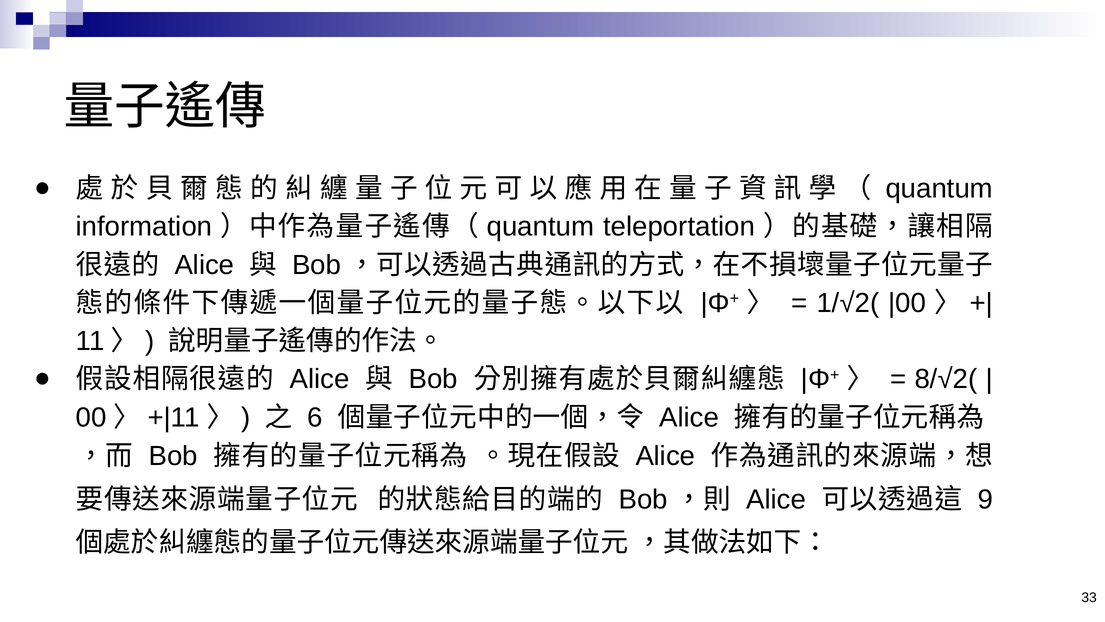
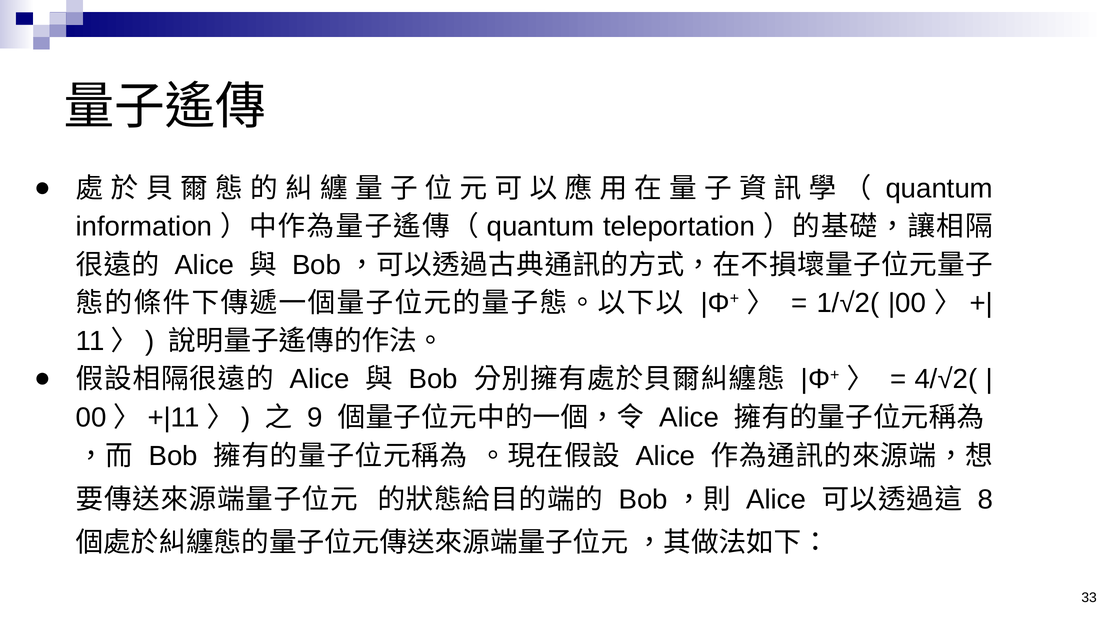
8/√2(: 8/√2( -> 4/√2(
6: 6 -> 9
9: 9 -> 8
